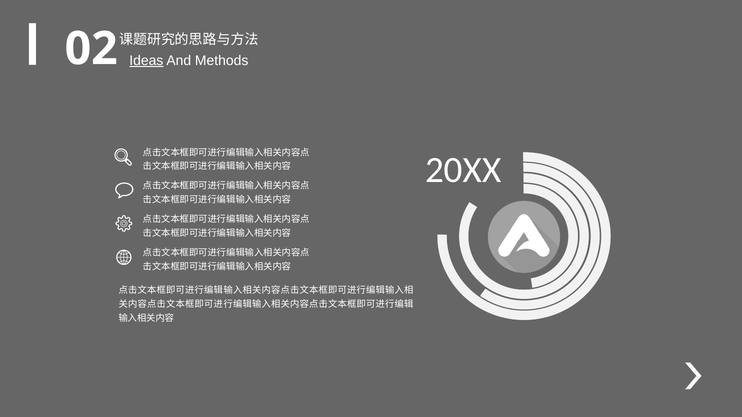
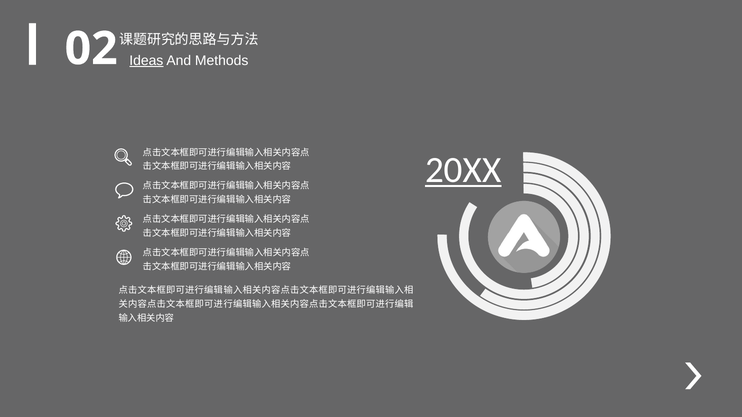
20XX underline: none -> present
